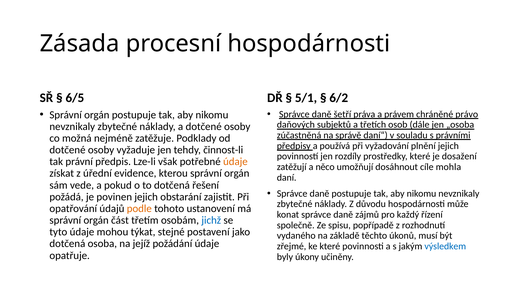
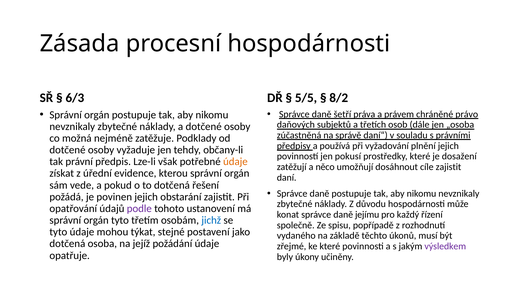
6/5: 6/5 -> 6/3
5/1: 5/1 -> 5/5
6/2: 6/2 -> 8/2
činnost-li: činnost-li -> občany-li
rozdíly: rozdíly -> pokusí
cíle mohla: mohla -> zajistit
podle colour: orange -> purple
zájmů: zájmů -> jejímu
orgán část: část -> tyto
výsledkem colour: blue -> purple
